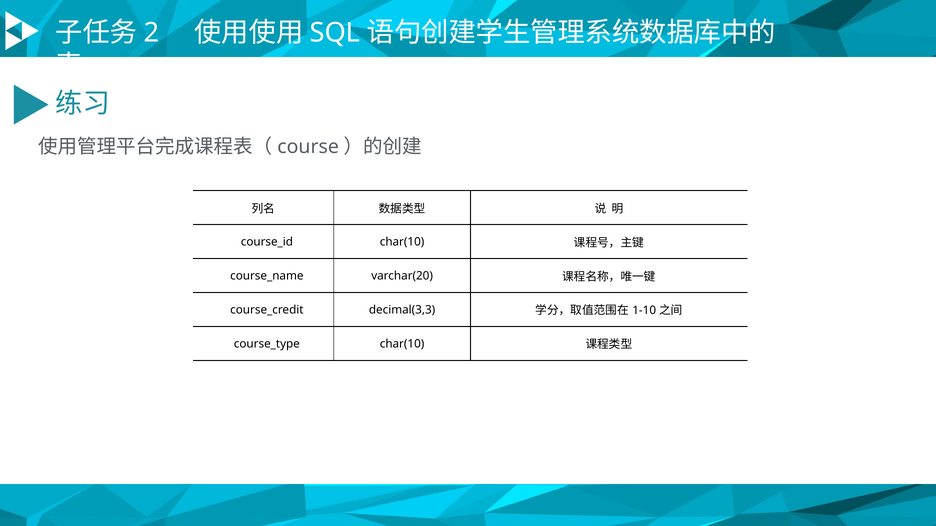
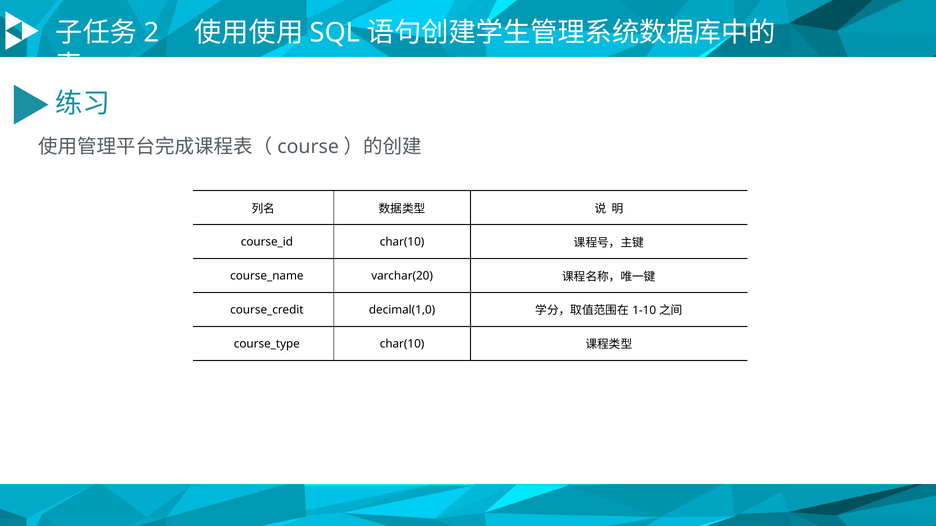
decimal(3,3: decimal(3,3 -> decimal(1,0
